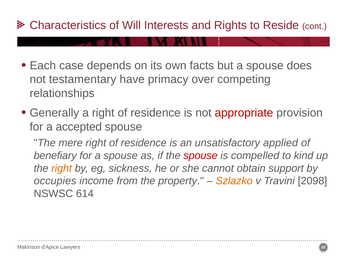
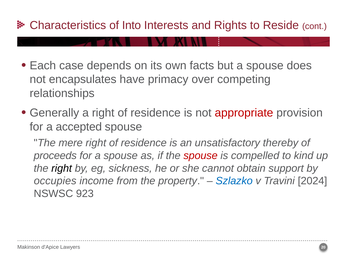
Will: Will -> Into
testamentary: testamentary -> encapsulates
applied: applied -> thereby
benefiary: benefiary -> proceeds
right at (62, 168) colour: orange -> black
Szlazko colour: orange -> blue
2098: 2098 -> 2024
614: 614 -> 923
